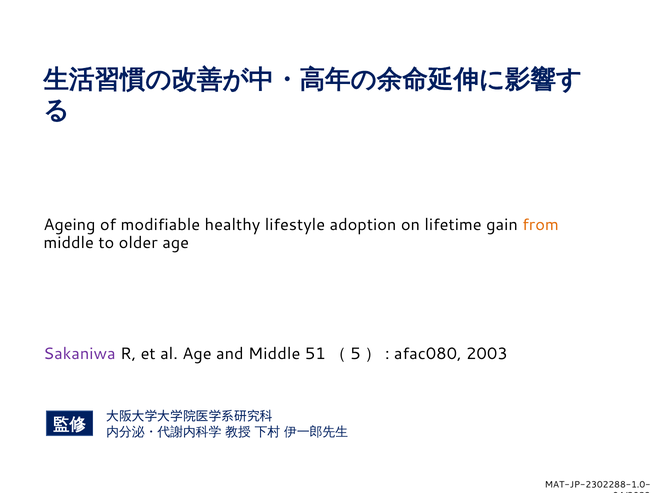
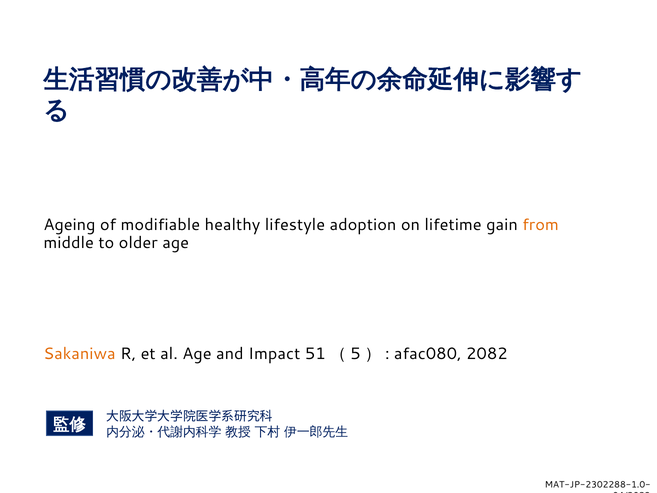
Sakaniwa colour: purple -> orange
and Middle: Middle -> Impact
2003: 2003 -> 2082
